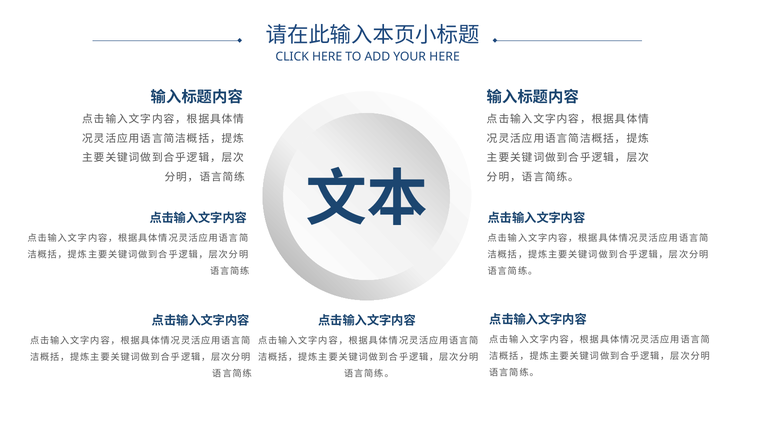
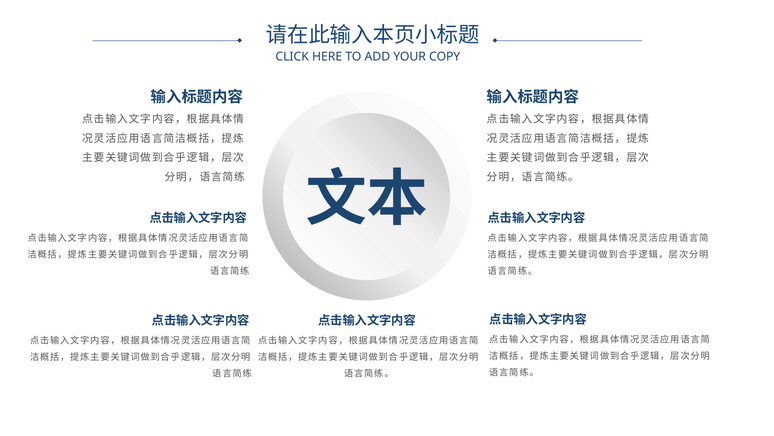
YOUR HERE: HERE -> COPY
